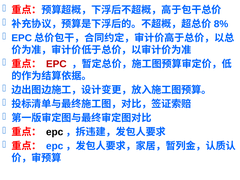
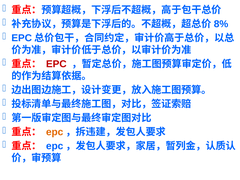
epc at (55, 132) colour: black -> orange
